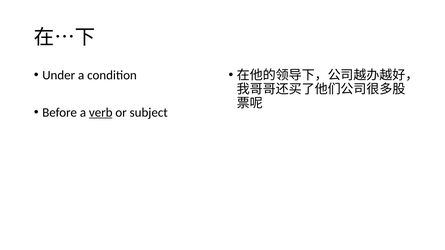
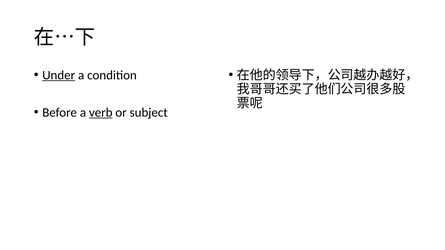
Under underline: none -> present
